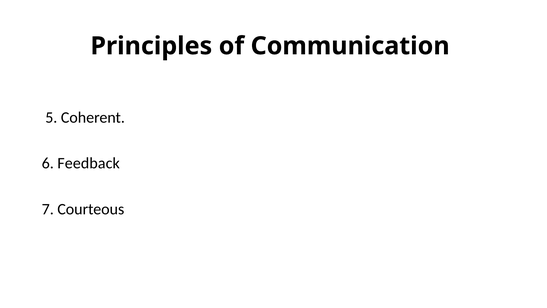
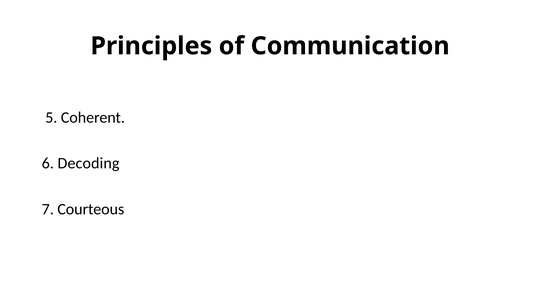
Feedback: Feedback -> Decoding
